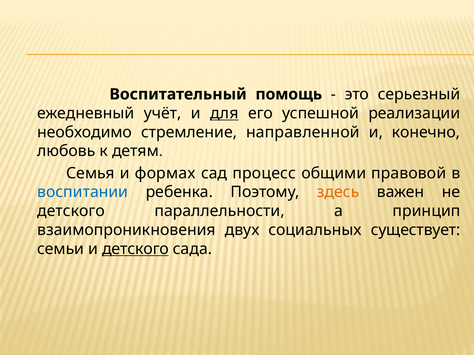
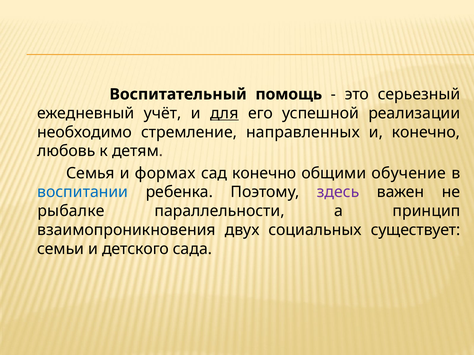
направленной: направленной -> направленных
сад процесс: процесс -> конечно
правовой: правовой -> обучение
здесь colour: orange -> purple
детского at (71, 211): детского -> рыбалке
детского at (136, 249) underline: present -> none
